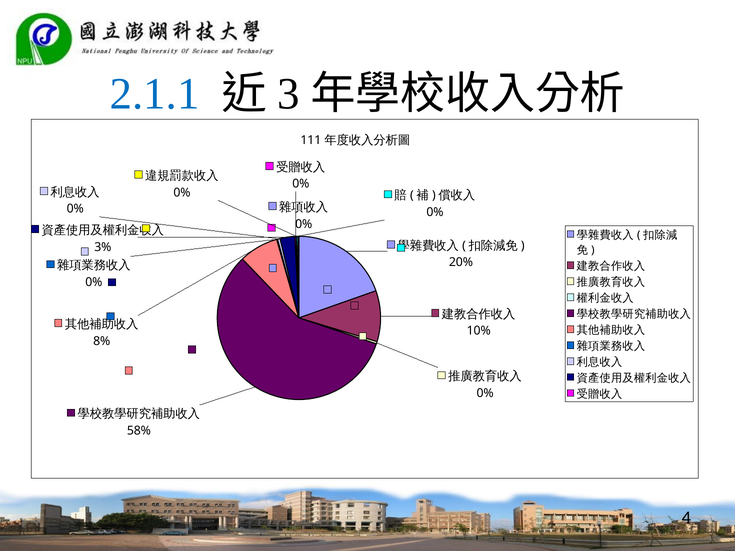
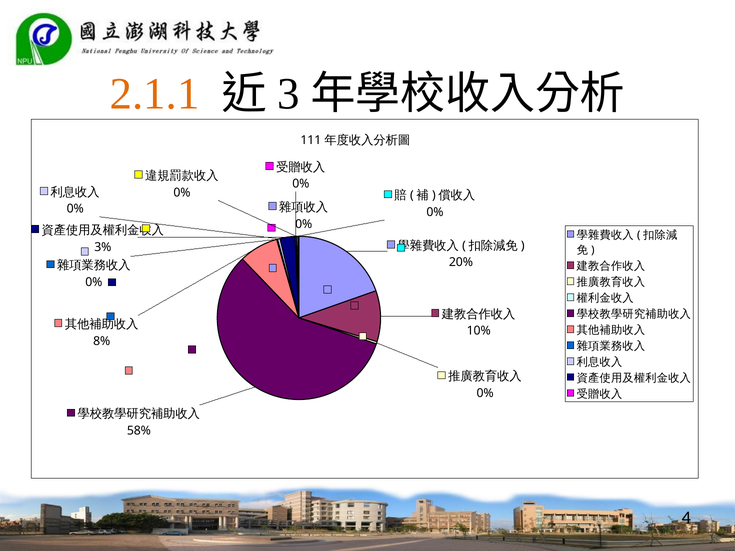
2.1.1 colour: blue -> orange
